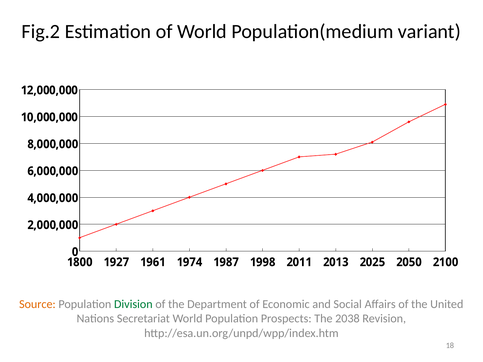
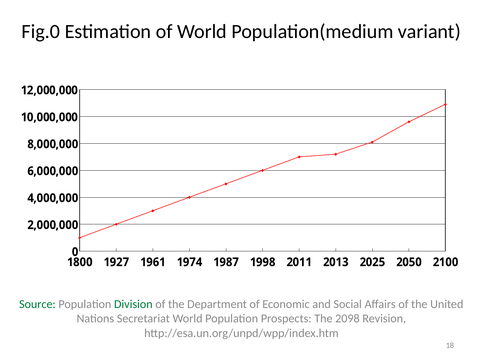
Fig.2: Fig.2 -> Fig.0
Source colour: orange -> green
2038: 2038 -> 2098
